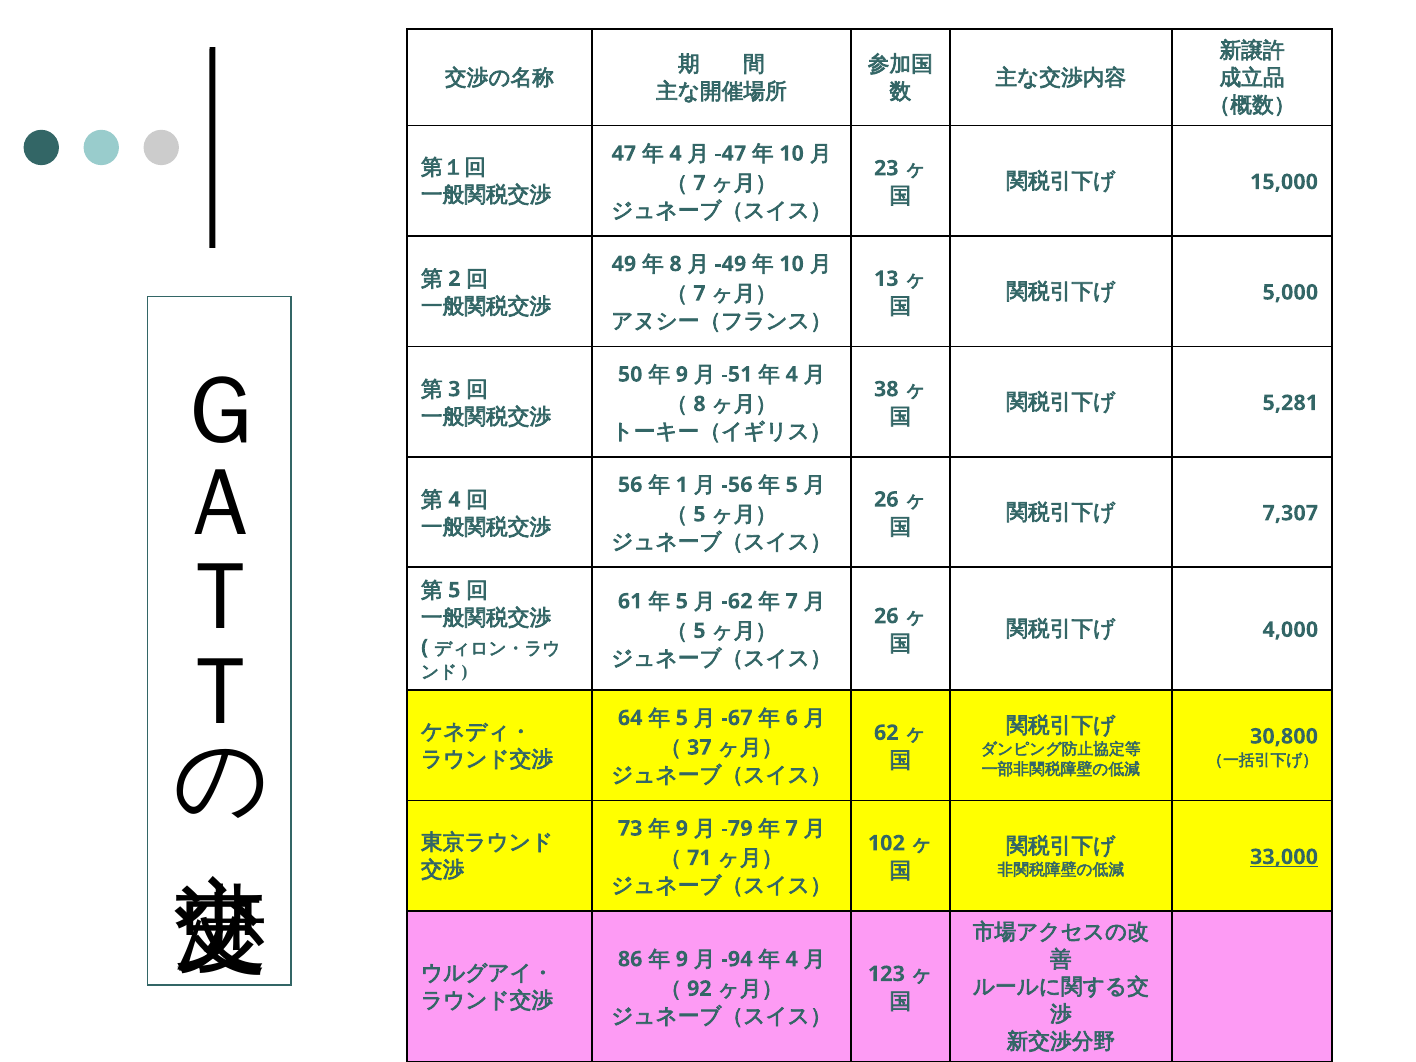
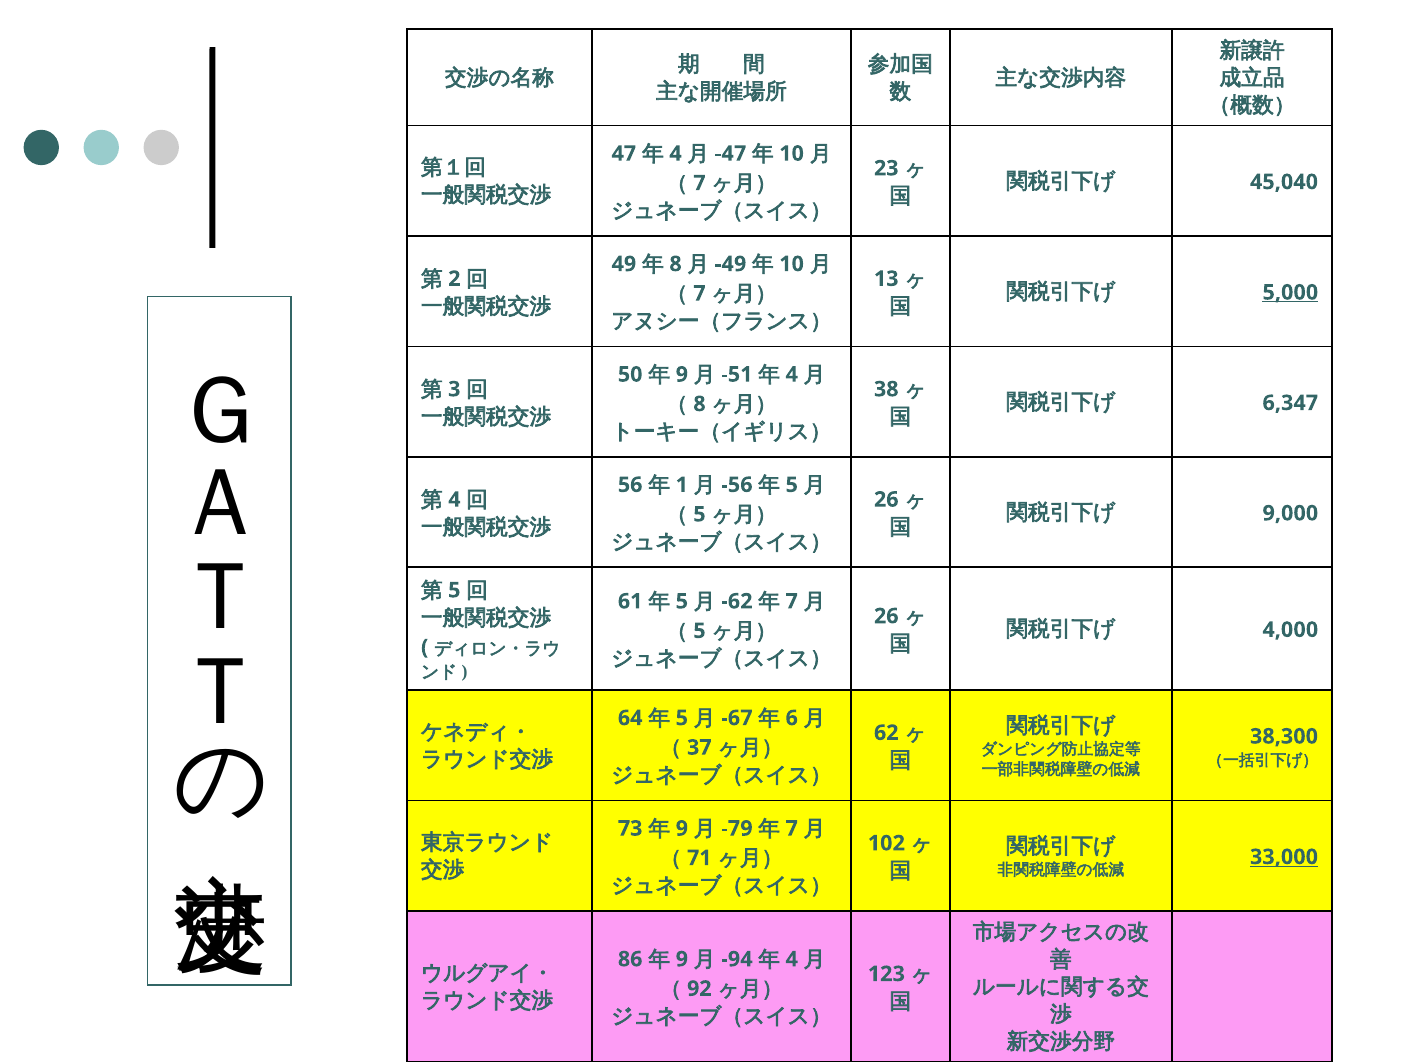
15,000: 15,000 -> 45,040
5,000 underline: none -> present
5,281: 5,281 -> 6,347
7,307: 7,307 -> 9,000
30,800: 30,800 -> 38,300
